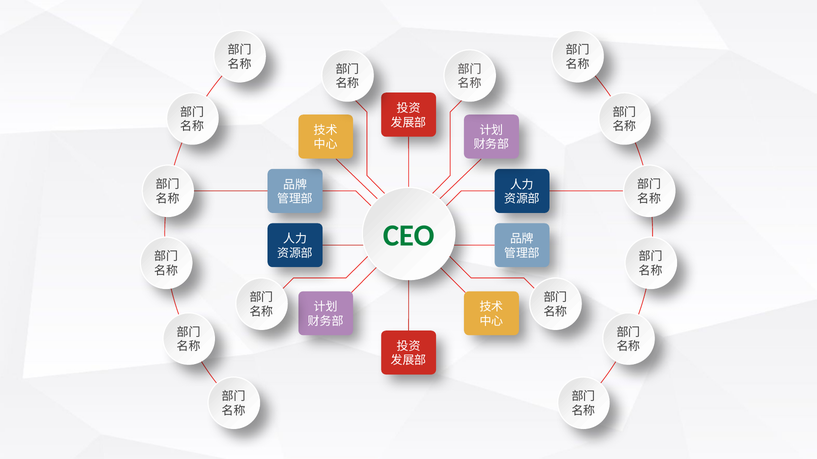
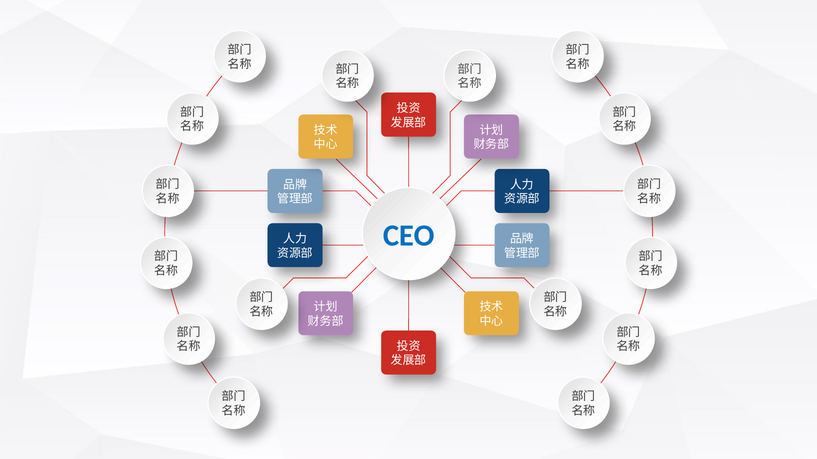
CEO colour: green -> blue
